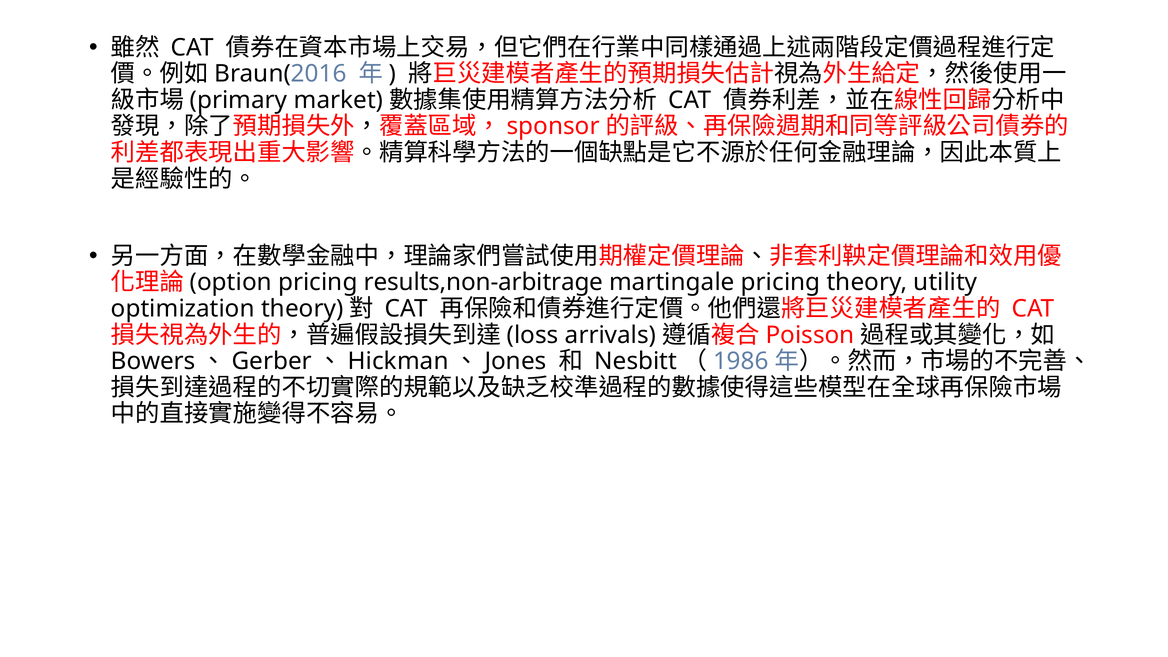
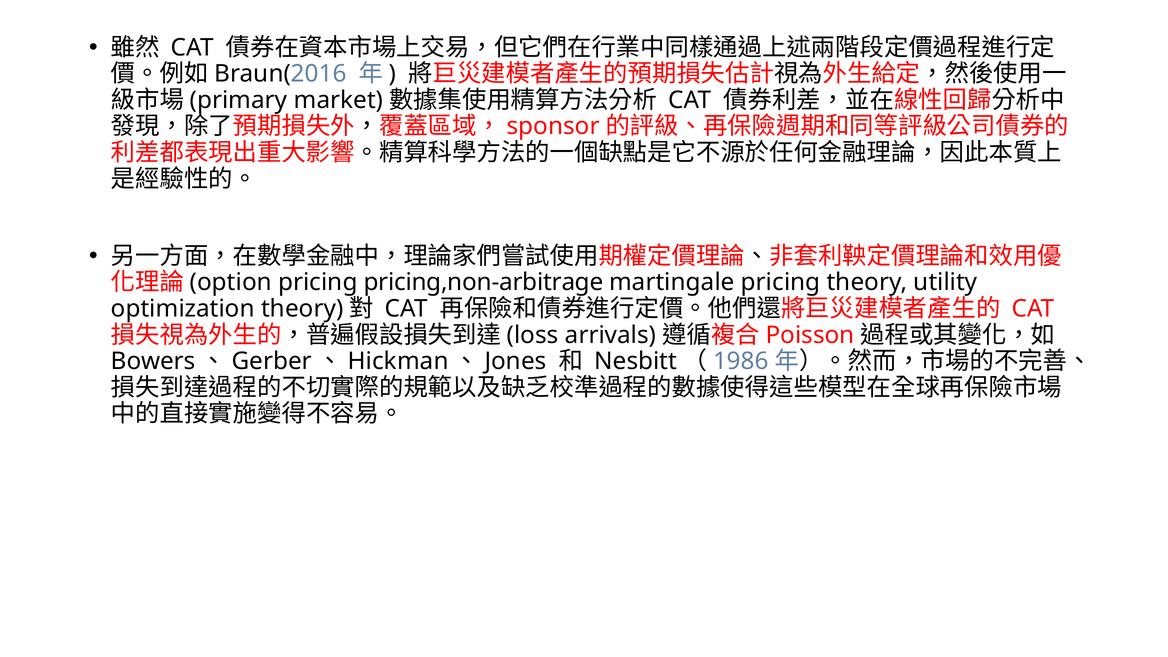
results,non-arbitrage: results,non-arbitrage -> pricing,non-arbitrage
